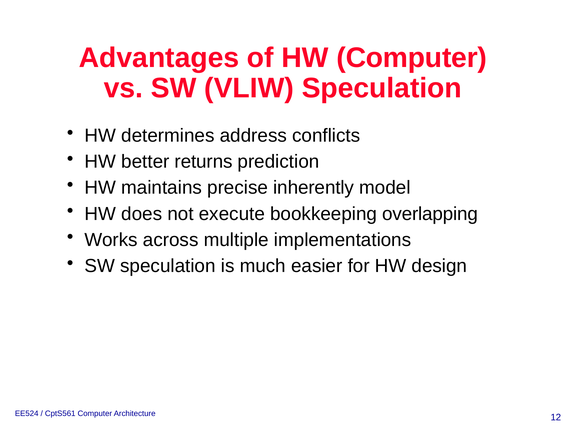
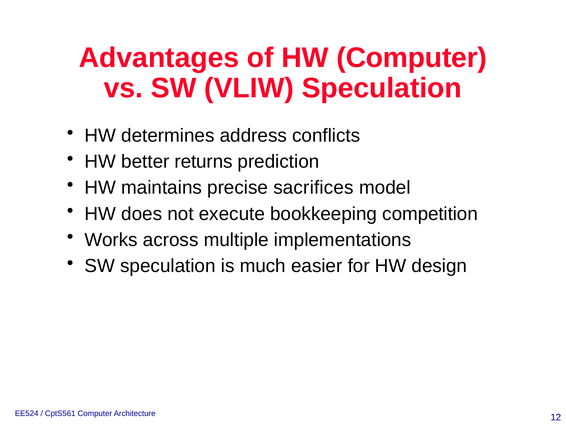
inherently: inherently -> sacrifices
overlapping: overlapping -> competition
